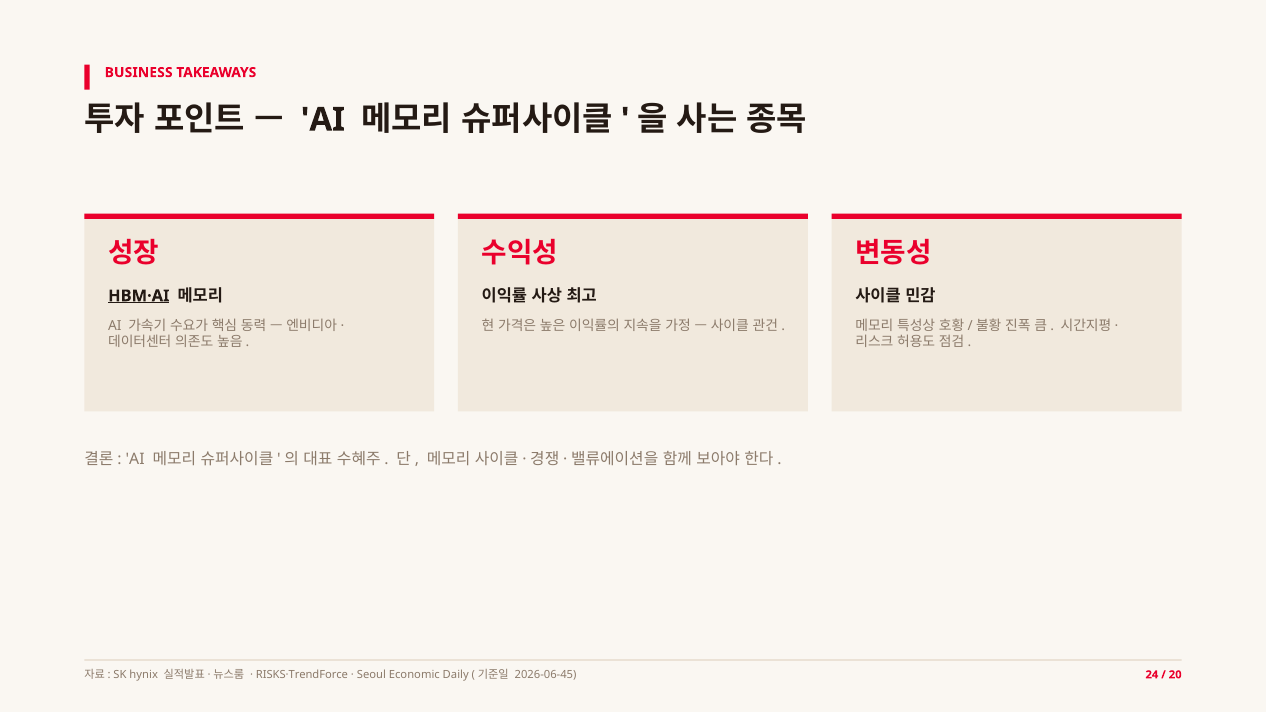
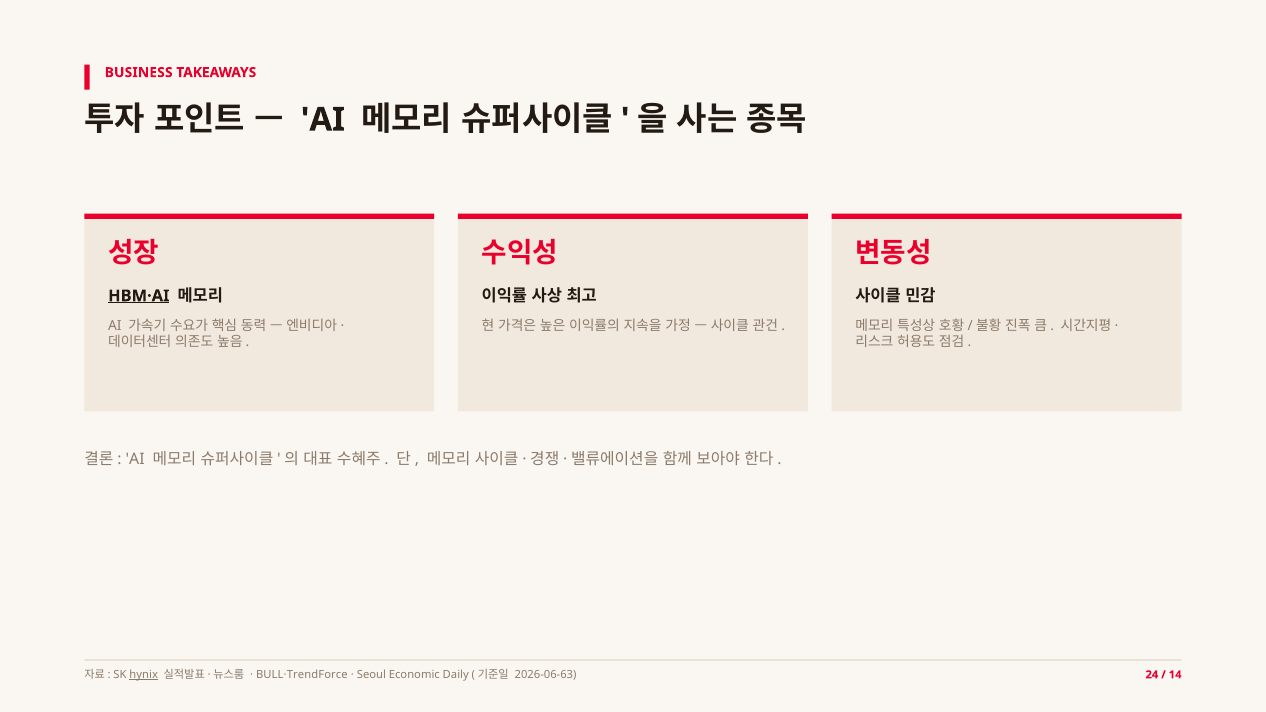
hynix underline: none -> present
RISKS·TrendForce: RISKS·TrendForce -> BULL·TrendForce
2026-06-45: 2026-06-45 -> 2026-06-63
20: 20 -> 14
